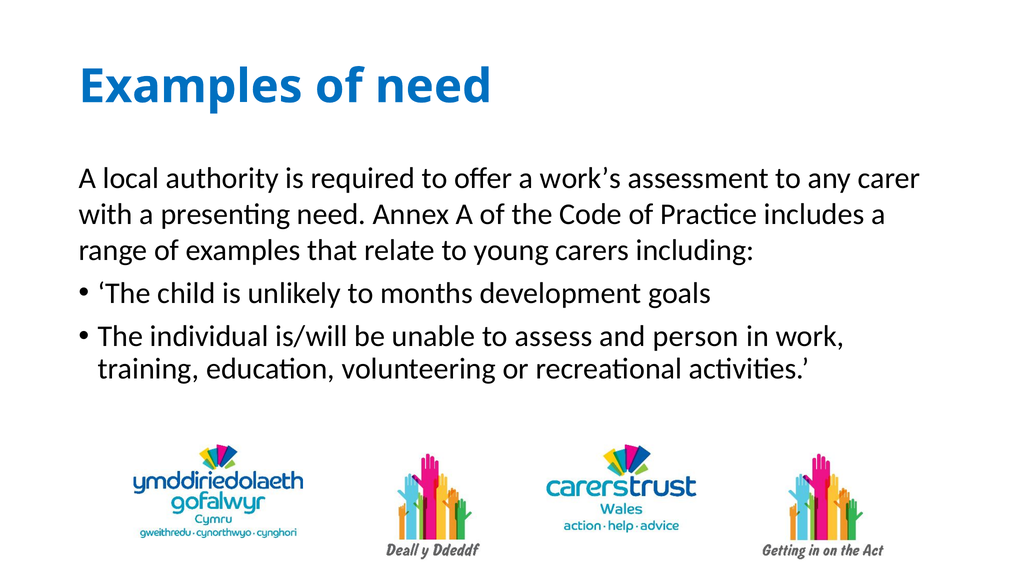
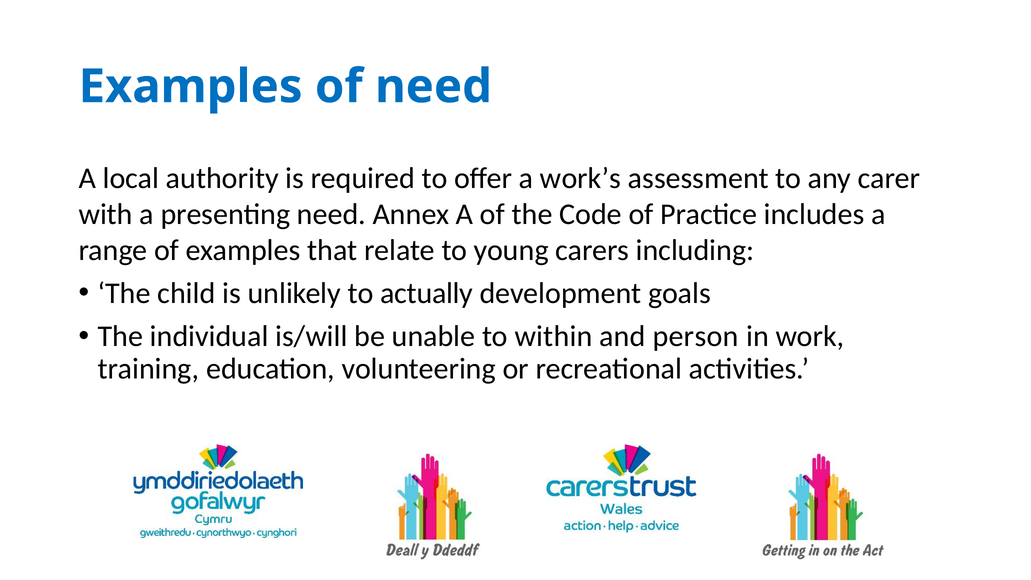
months: months -> actually
assess: assess -> within
